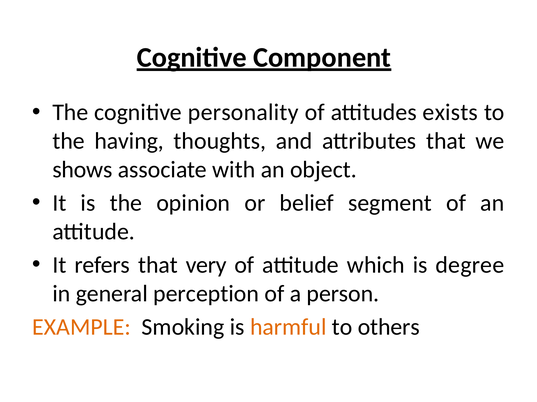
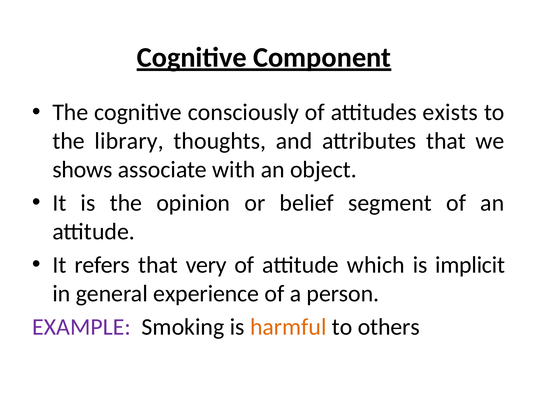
personality: personality -> consciously
having: having -> library
degree: degree -> implicit
perception: perception -> experience
EXAMPLE colour: orange -> purple
